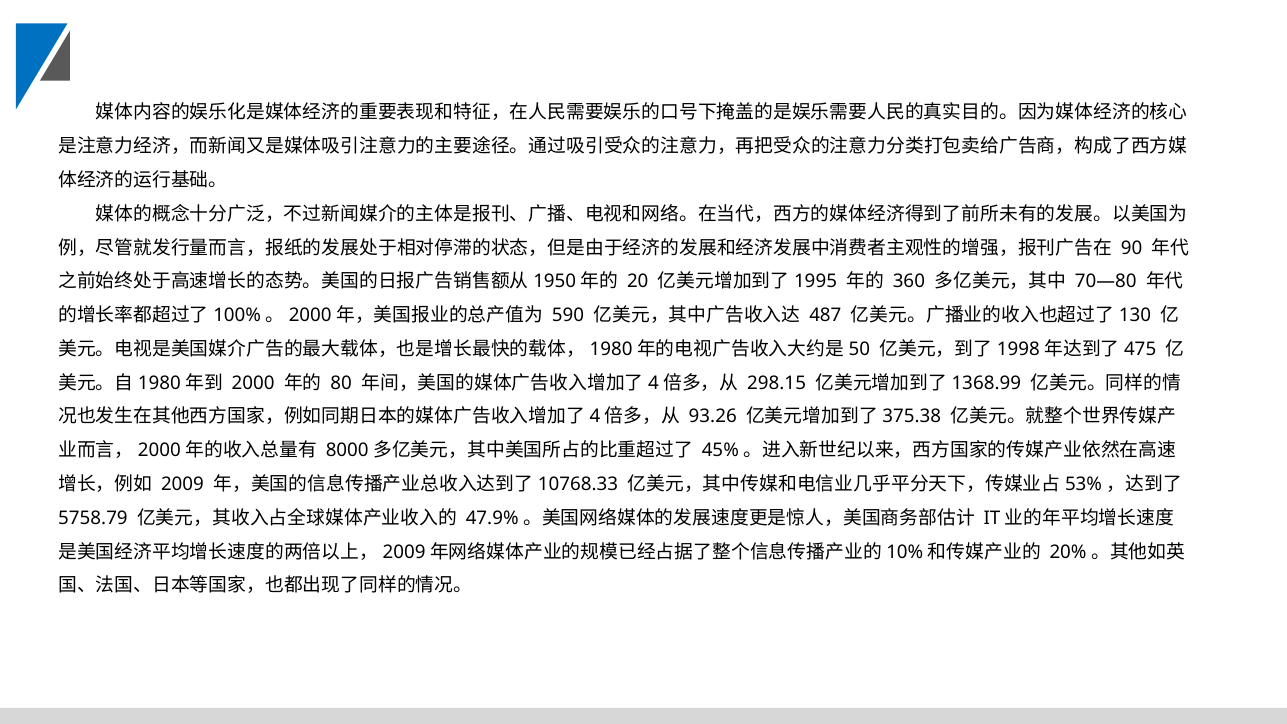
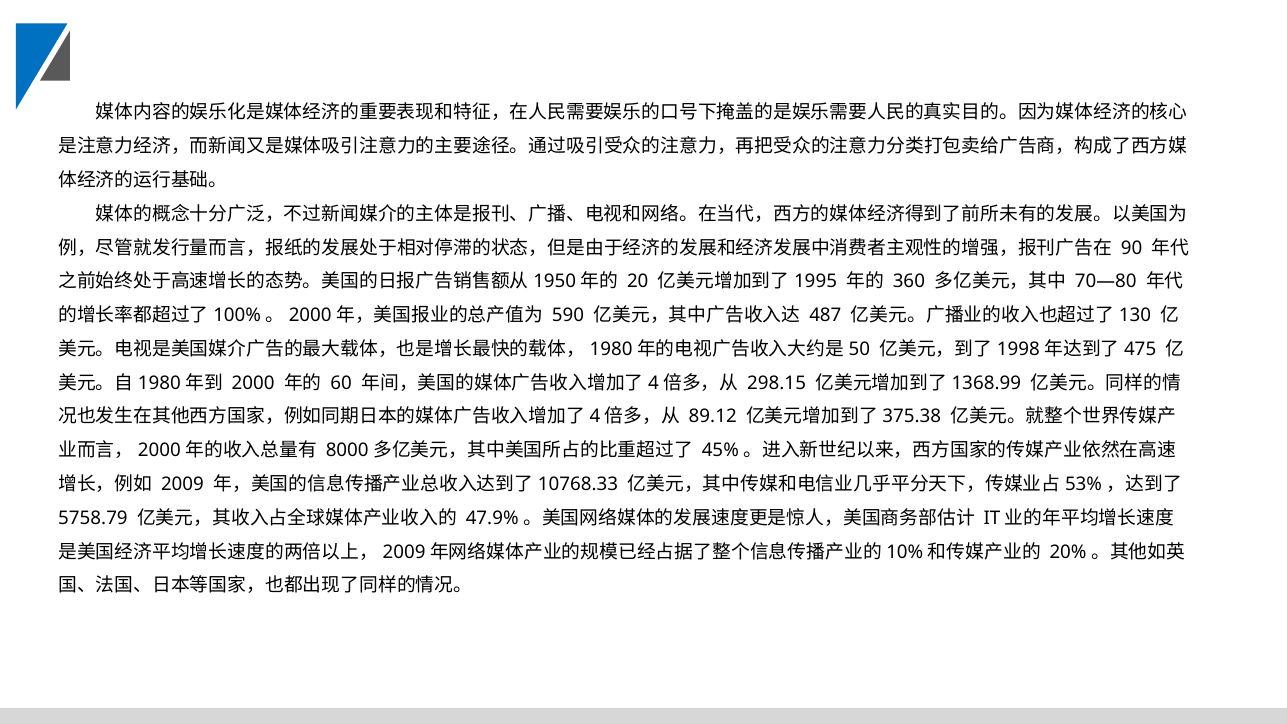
80: 80 -> 60
93.26: 93.26 -> 89.12
